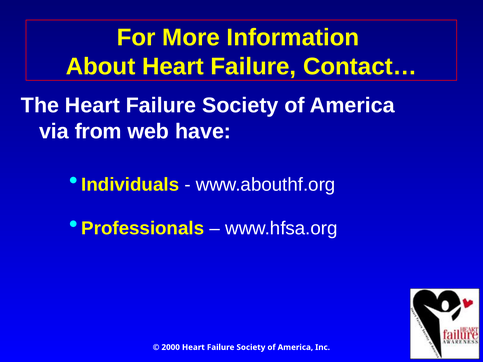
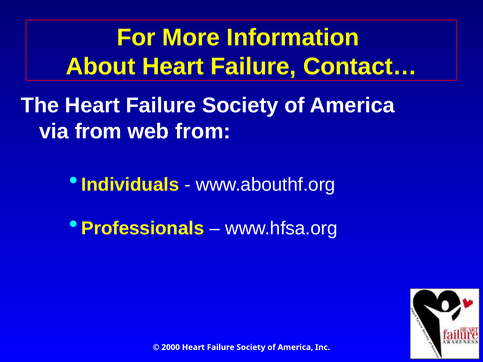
web have: have -> from
